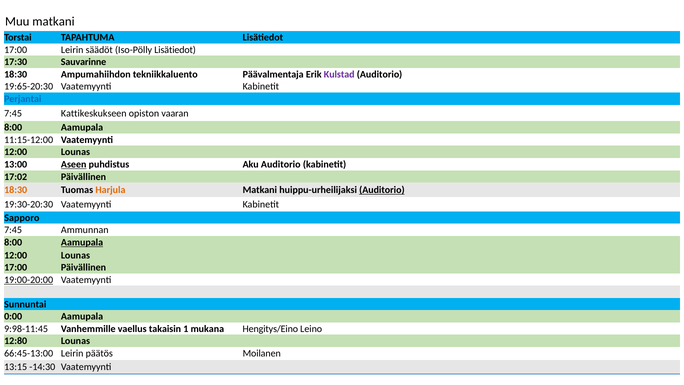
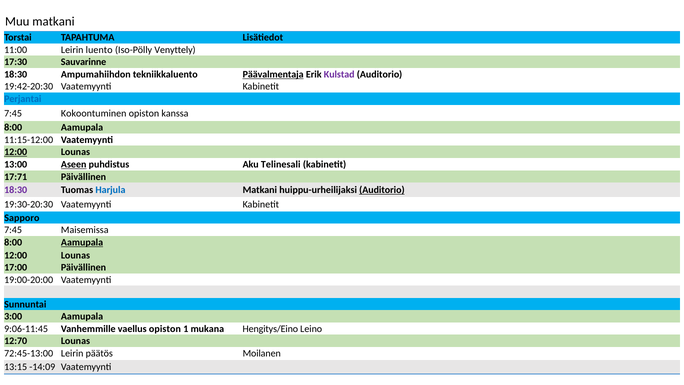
17:00 at (16, 50): 17:00 -> 11:00
säädöt: säädöt -> luento
Iso-Pölly Lisätiedot: Lisätiedot -> Venyttely
Päävalmentaja underline: none -> present
19:65-20:30: 19:65-20:30 -> 19:42-20:30
Kattikeskukseen: Kattikeskukseen -> Kokoontuminen
vaaran: vaaran -> kanssa
12:00 at (16, 152) underline: none -> present
Aku Auditorio: Auditorio -> Telinesali
17:02: 17:02 -> 17:71
18:30 at (16, 190) colour: orange -> purple
Harjula colour: orange -> blue
Ammunnan: Ammunnan -> Maisemissa
19:00-20:00 underline: present -> none
0:00: 0:00 -> 3:00
9:98-11:45: 9:98-11:45 -> 9:06-11:45
vaellus takaisin: takaisin -> opiston
12:80: 12:80 -> 12:70
66:45-13:00: 66:45-13:00 -> 72:45-13:00
-14:30: -14:30 -> -14:09
